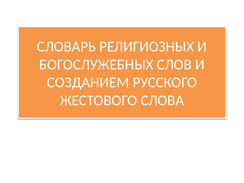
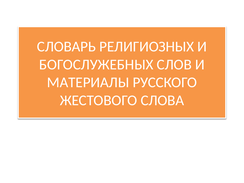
СОЗДАНИЕМ: СОЗДАНИЕМ -> МАТЕРИАЛЫ
